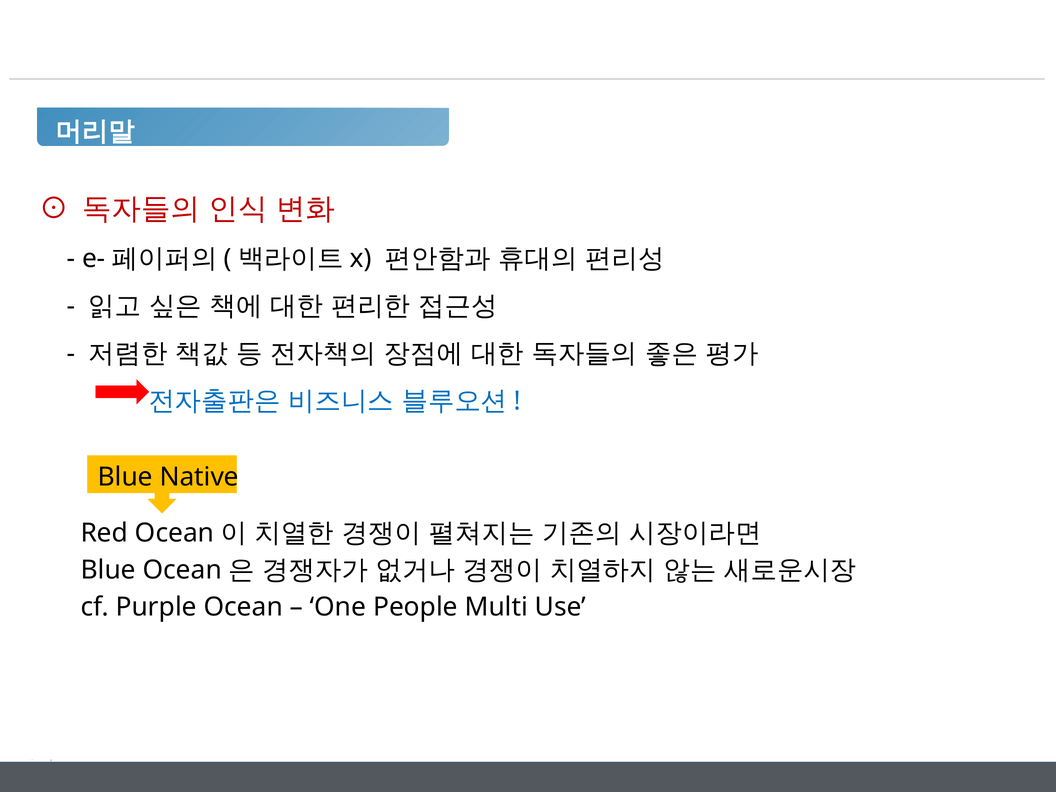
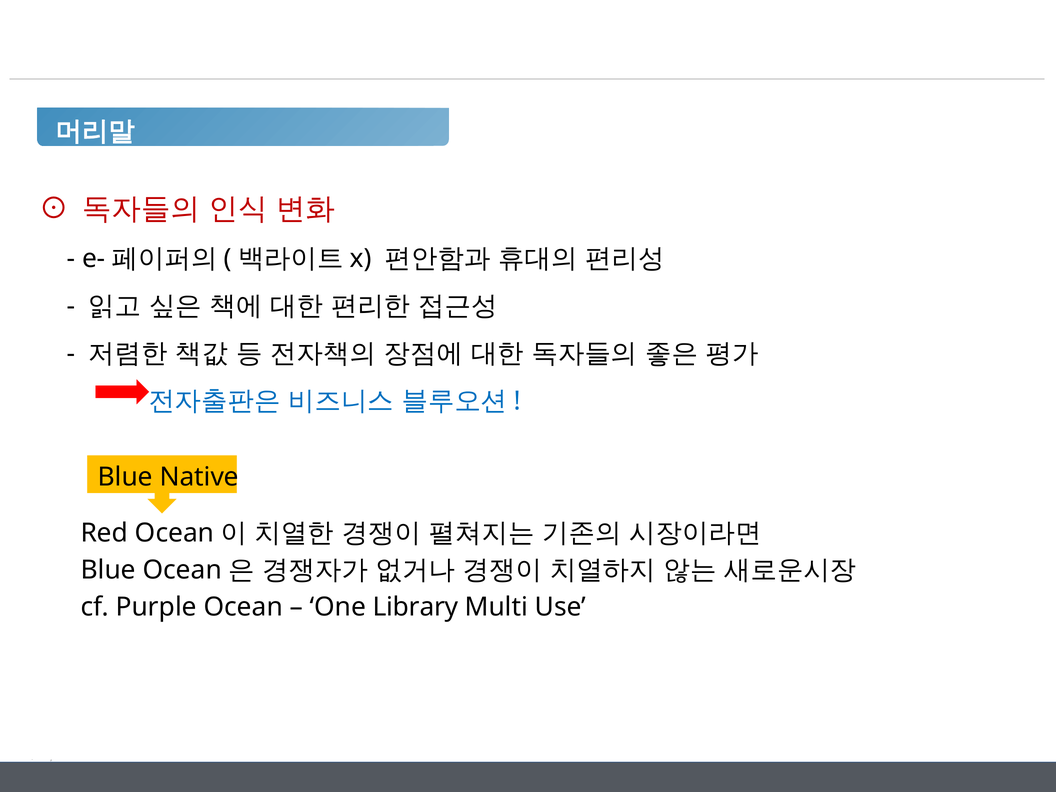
People: People -> Library
